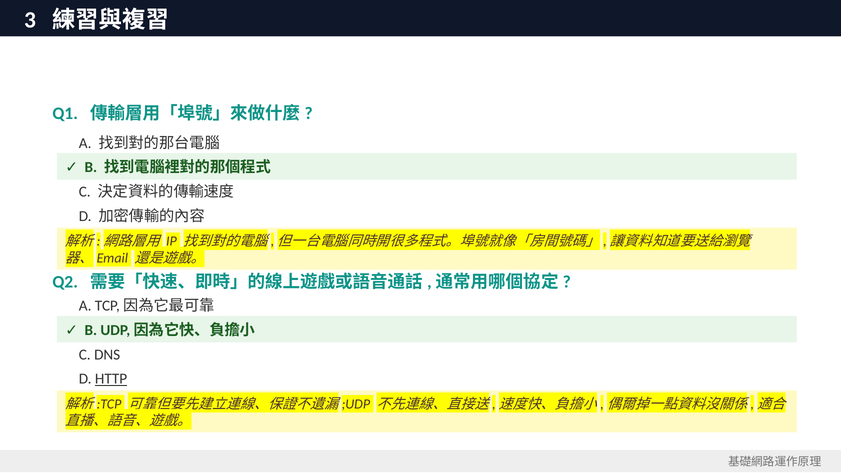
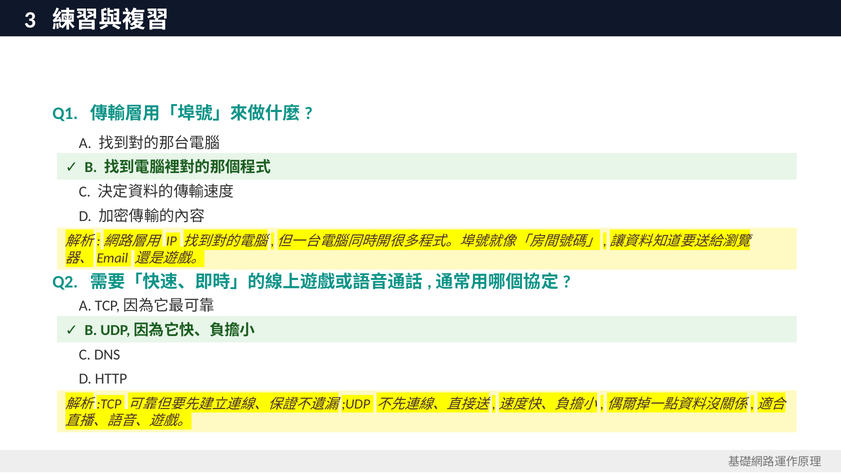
HTTP underline: present -> none
